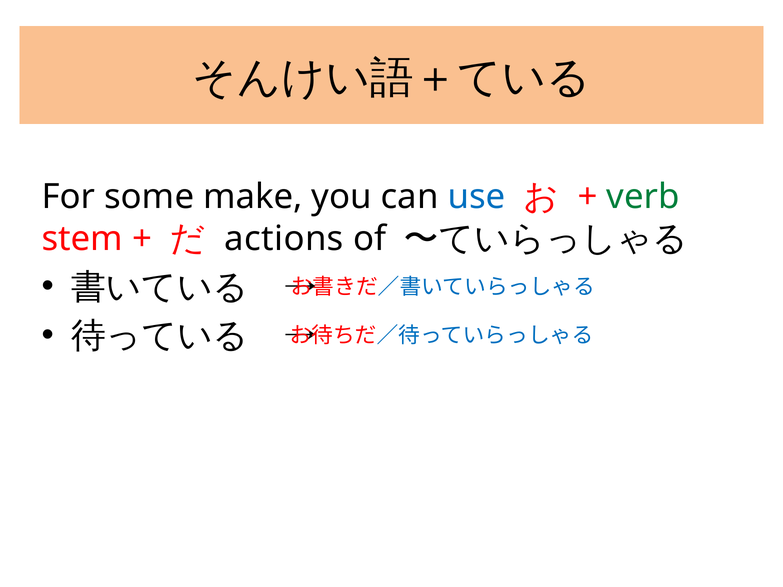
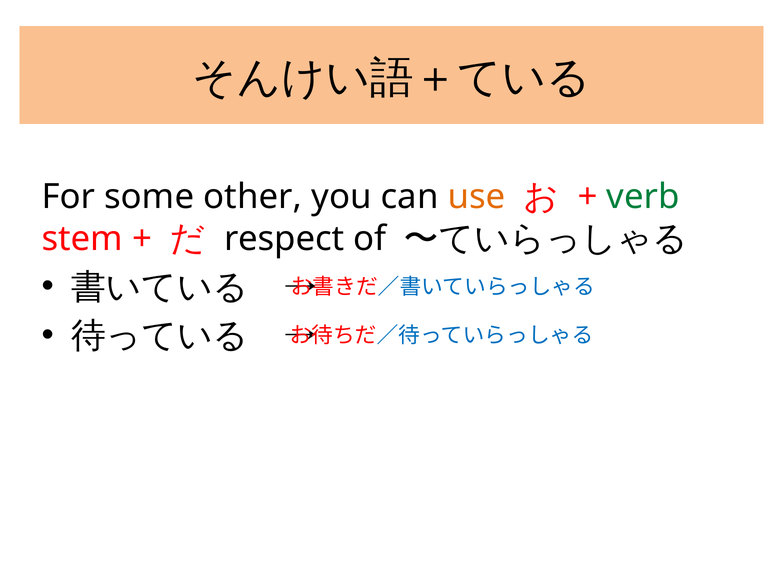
make: make -> other
use colour: blue -> orange
actions: actions -> respect
